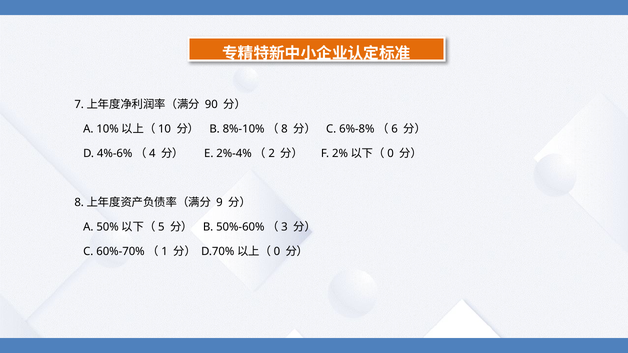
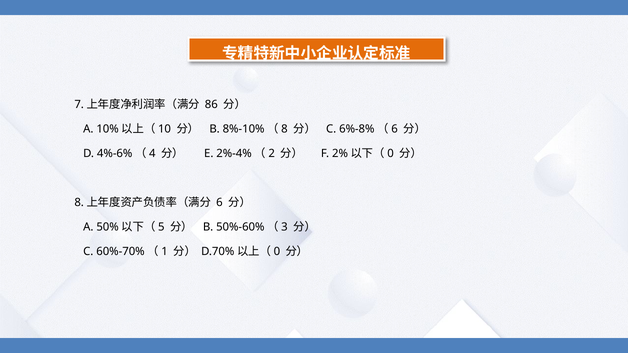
90: 90 -> 86
9: 9 -> 6
